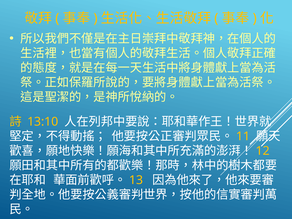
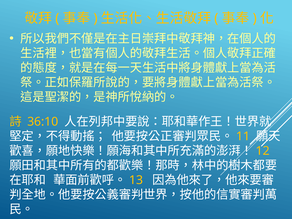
13:10: 13:10 -> 36:10
